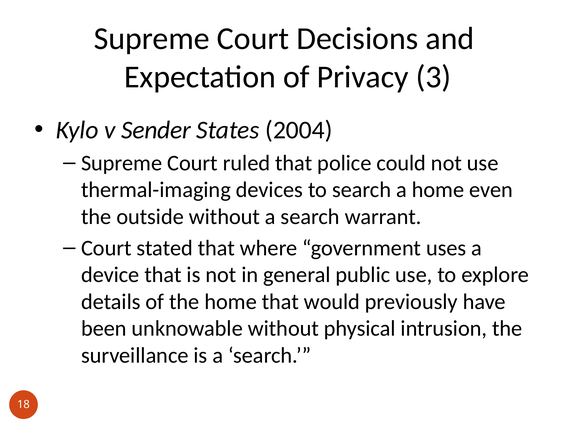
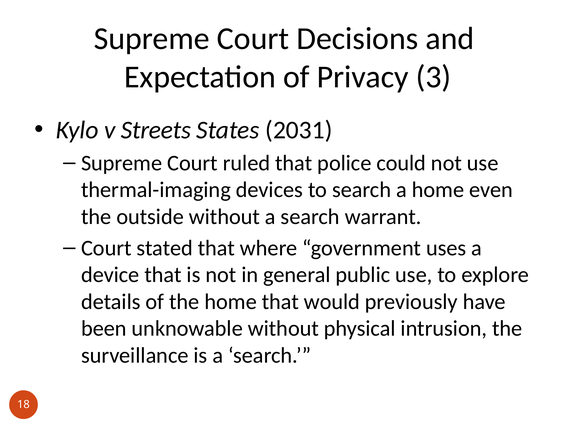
Sender: Sender -> Streets
2004: 2004 -> 2031
